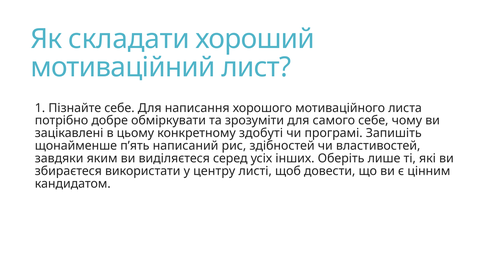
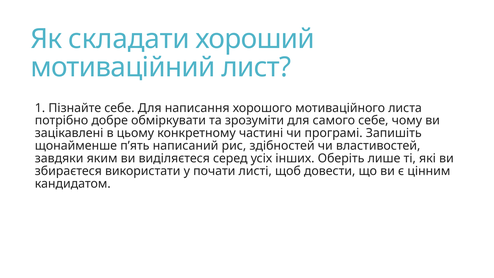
здобуті: здобуті -> частині
центру: центру -> почати
